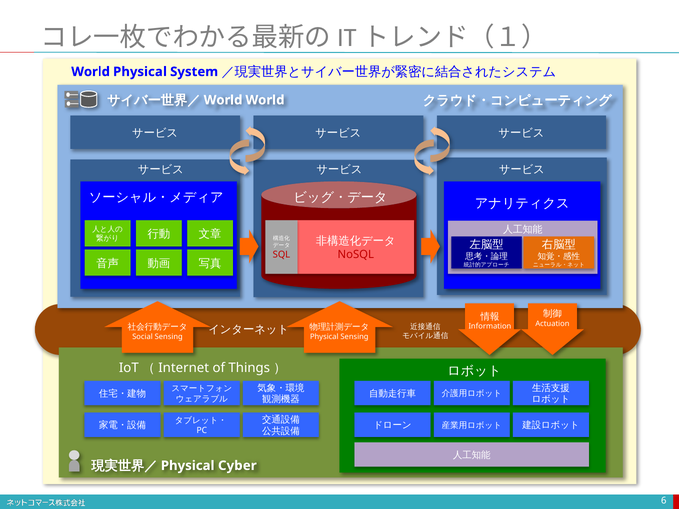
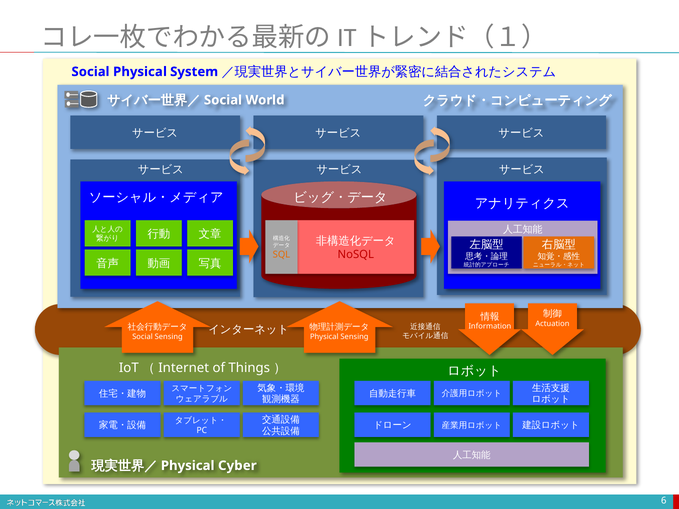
World at (91, 72): World -> Social
World at (223, 100): World -> Social
SQL colour: red -> orange
